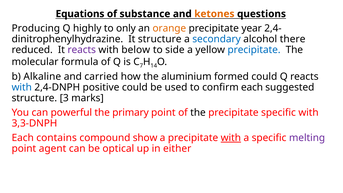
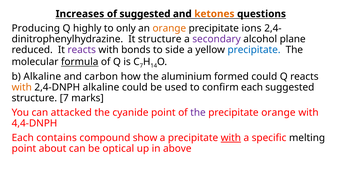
Equations: Equations -> Increases
of substance: substance -> suggested
year: year -> ions
secondary colour: blue -> purple
there: there -> plane
below: below -> bonds
formula underline: none -> present
carried: carried -> carbon
with at (22, 87) colour: blue -> orange
2,4-DNPH positive: positive -> alkaline
structure 3: 3 -> 7
powerful: powerful -> attacked
primary: primary -> cyanide
the at (198, 113) colour: black -> purple
precipitate specific: specific -> orange
3,3-DNPH: 3,3-DNPH -> 4,4-DNPH
melting colour: purple -> black
agent: agent -> about
either: either -> above
